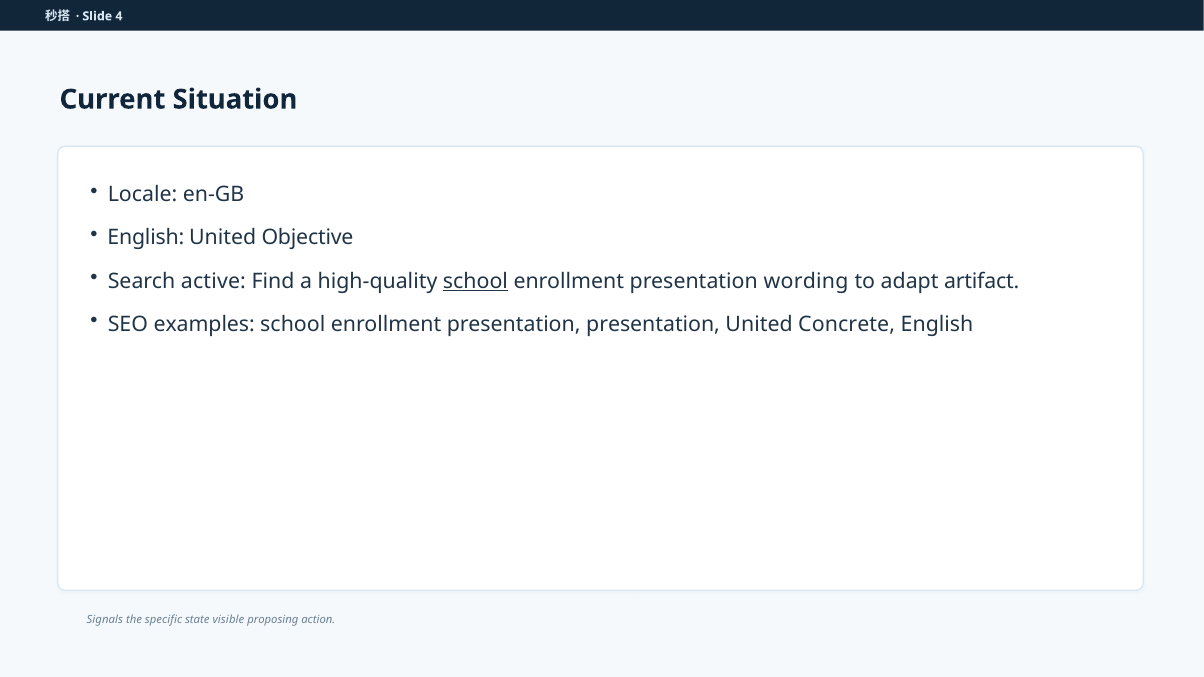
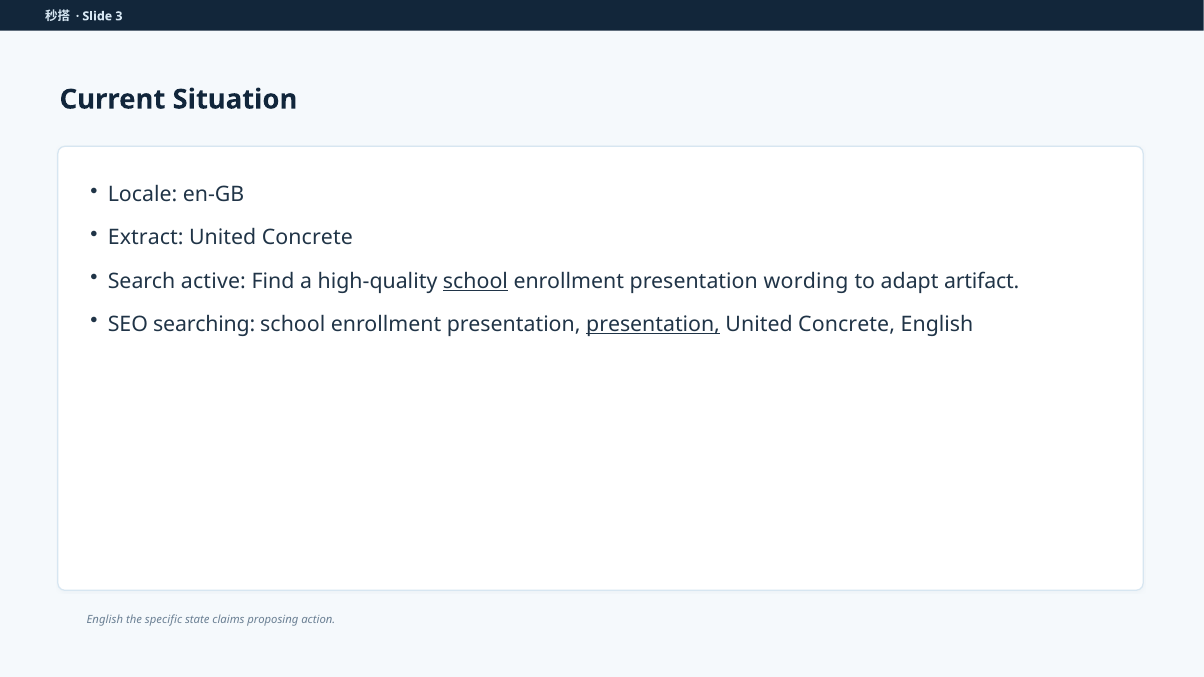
4: 4 -> 3
English at (146, 238): English -> Extract
Objective at (308, 238): Objective -> Concrete
examples: examples -> searching
presentation at (653, 324) underline: none -> present
Signals at (105, 620): Signals -> English
visible: visible -> claims
